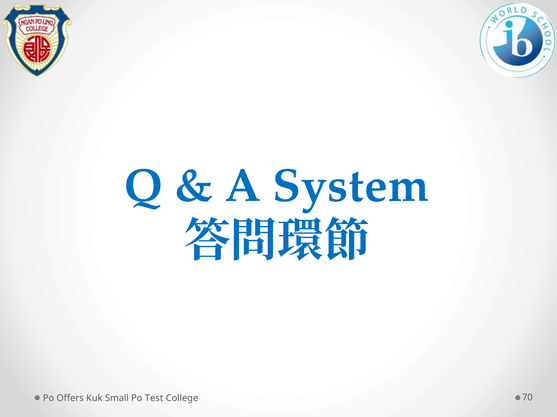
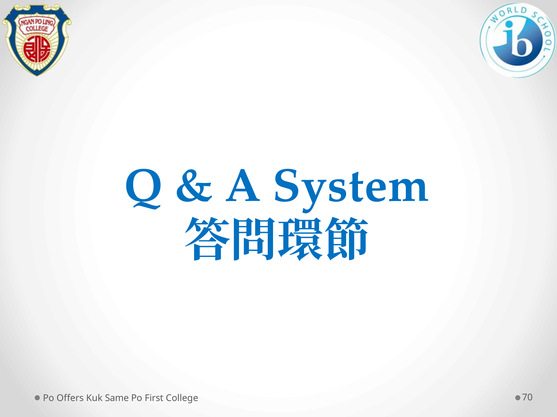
Small: Small -> Same
Test: Test -> First
